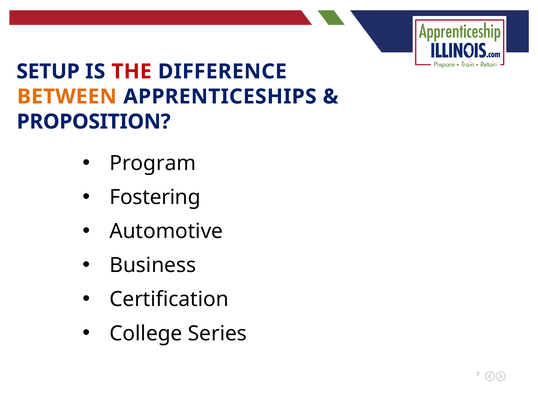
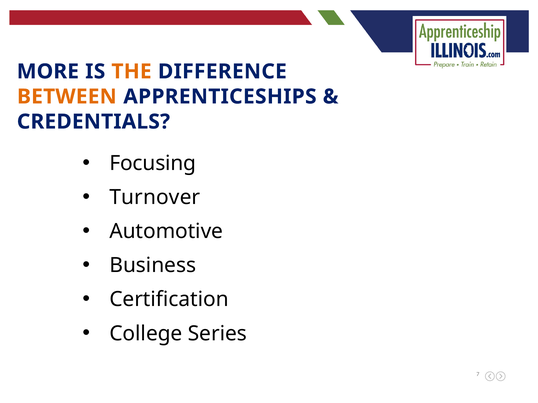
SETUP: SETUP -> MORE
THE colour: red -> orange
PROPOSITION: PROPOSITION -> CREDENTIALS
Program: Program -> Focusing
Fostering: Fostering -> Turnover
